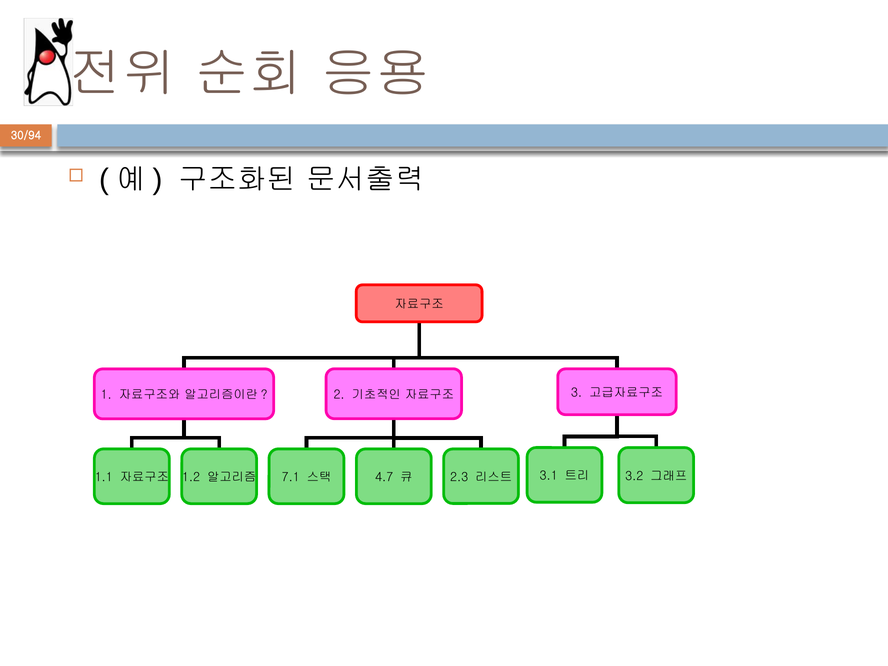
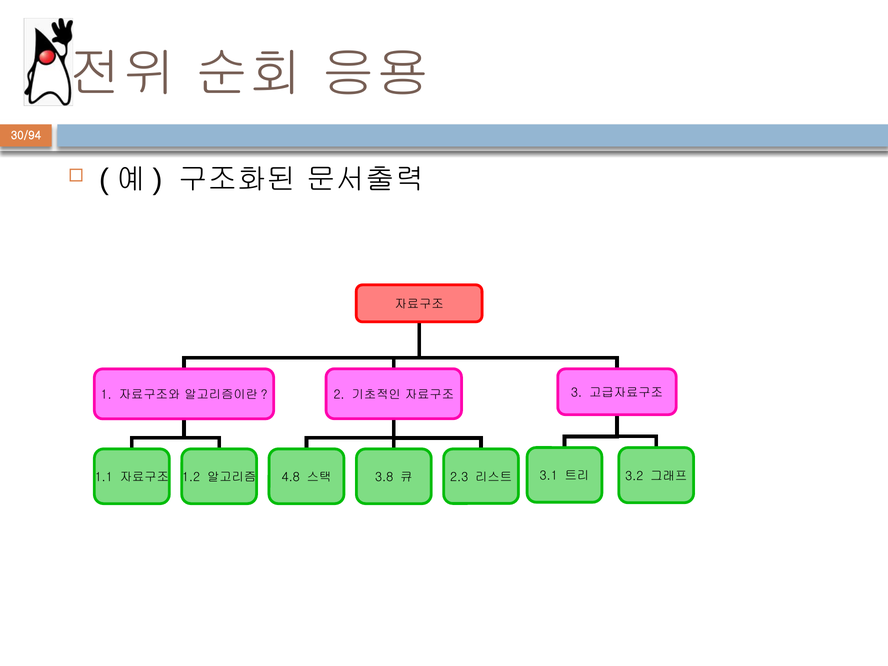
7.1: 7.1 -> 4.8
4.7: 4.7 -> 3.8
